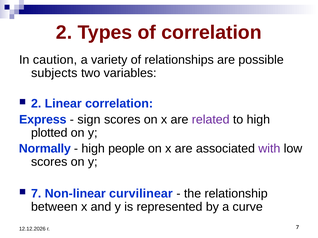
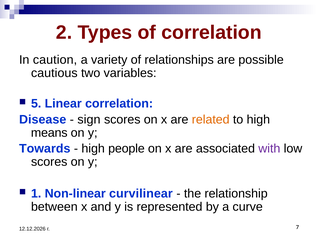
subjects: subjects -> cautious
2 at (36, 104): 2 -> 5
Express: Express -> Disease
related colour: purple -> orange
plotted: plotted -> means
Normally: Normally -> Towards
7: 7 -> 1
